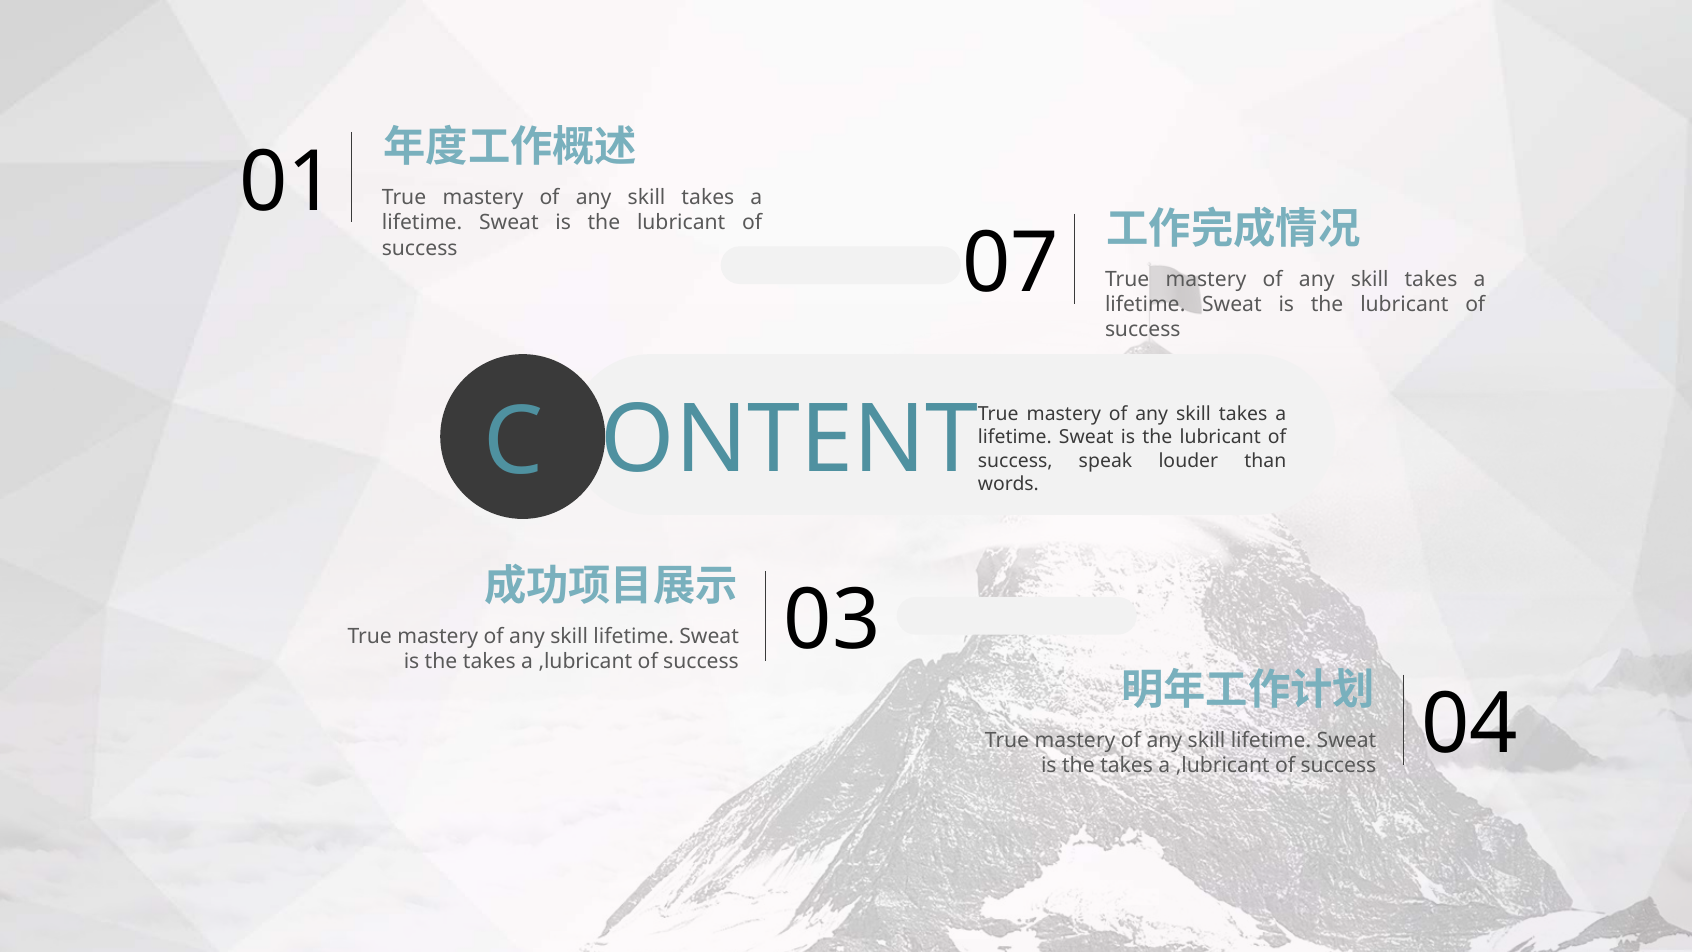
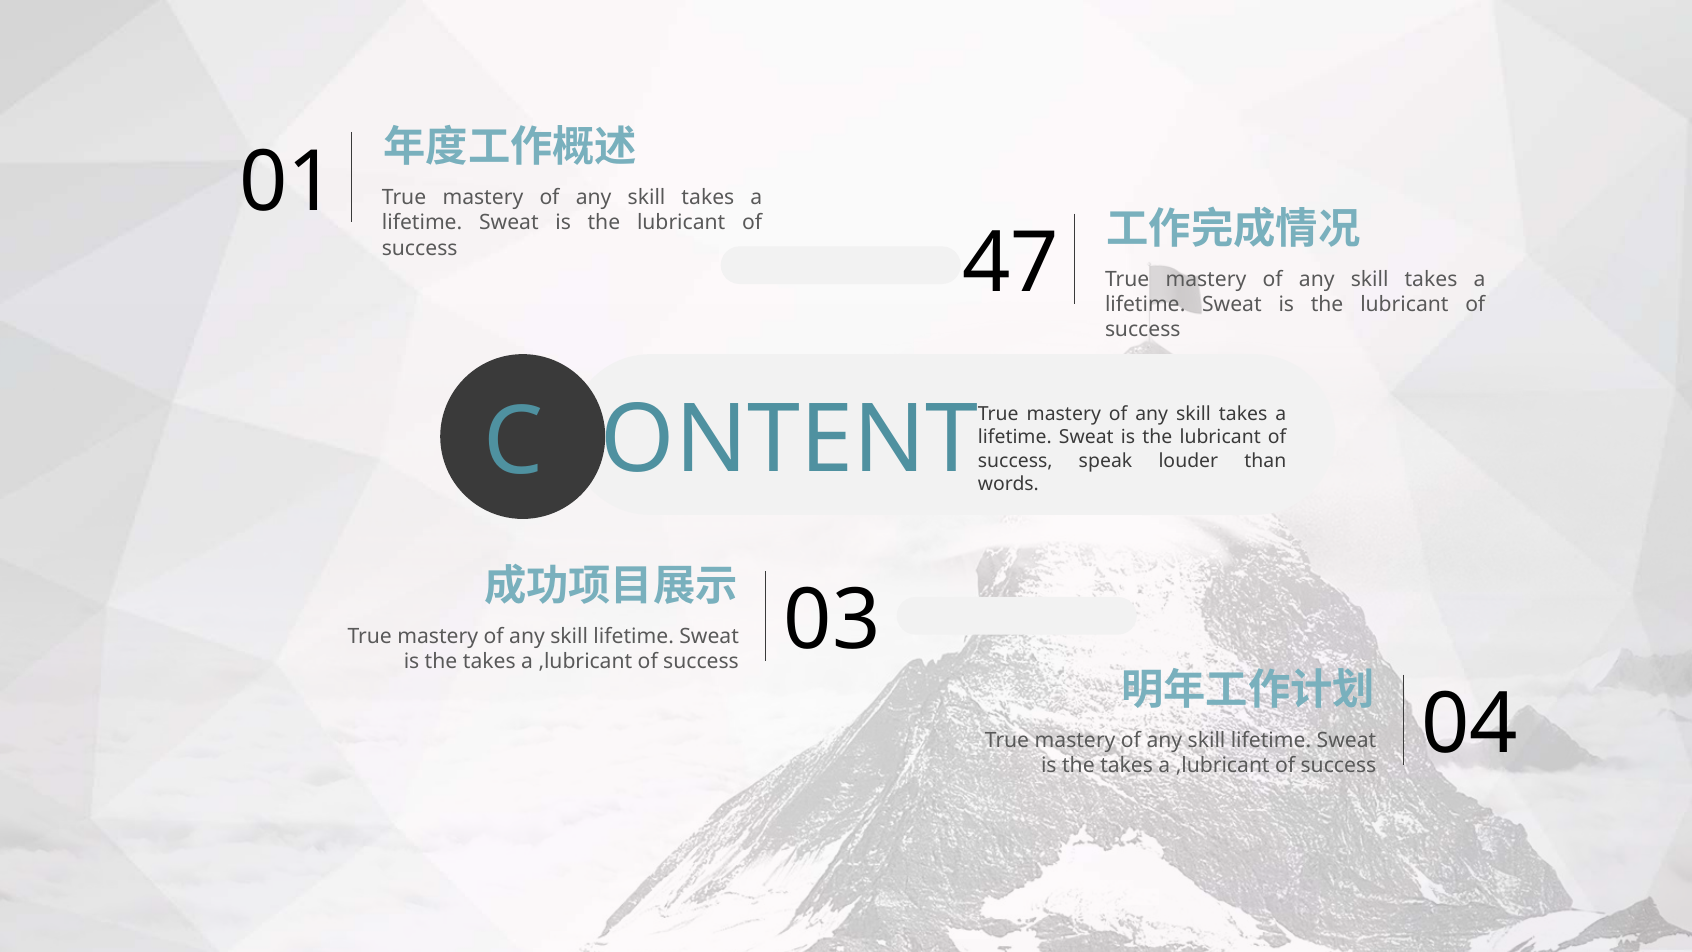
07: 07 -> 47
